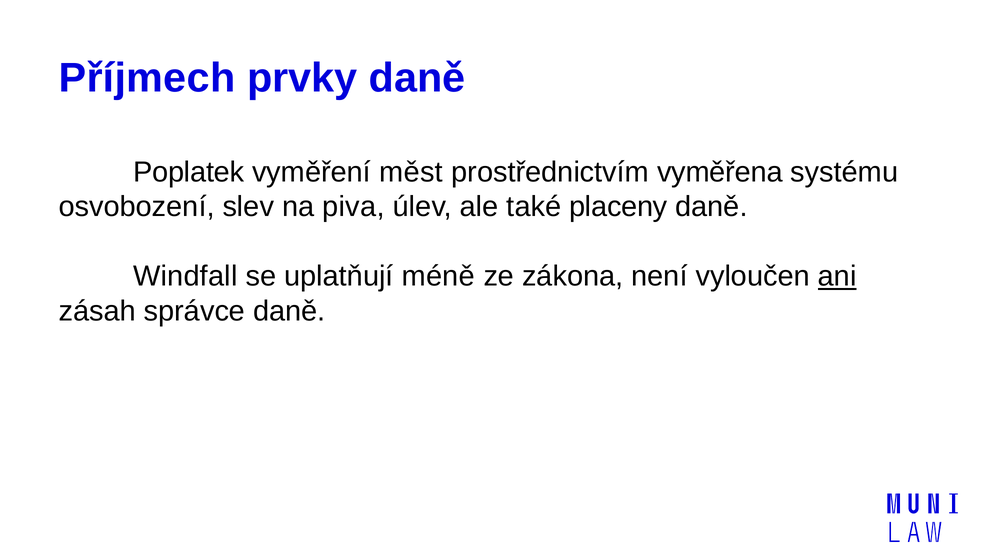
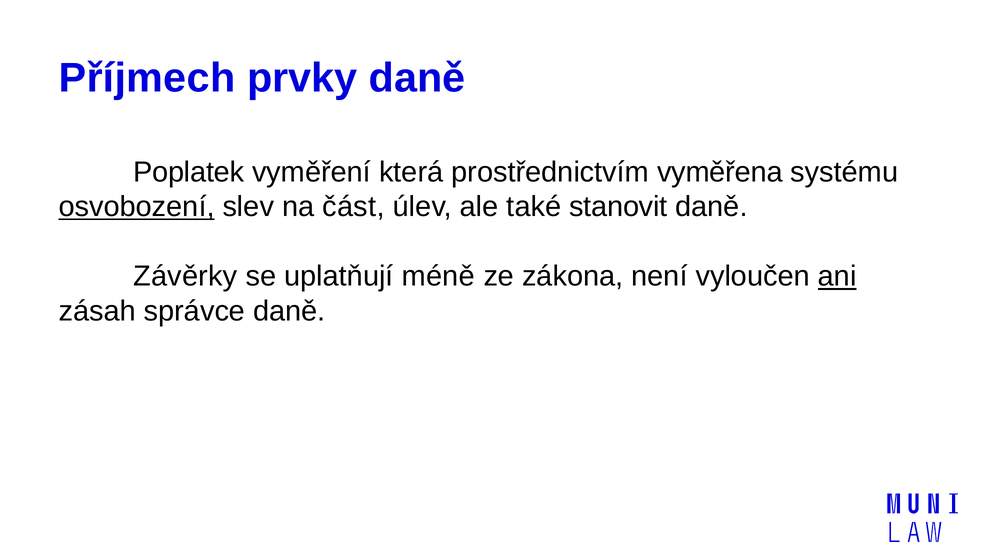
měst: měst -> která
osvobození underline: none -> present
piva: piva -> část
placeny: placeny -> stanovit
Windfall: Windfall -> Závěrky
